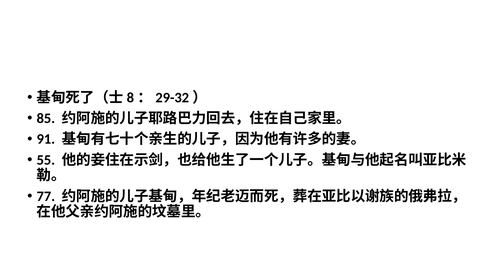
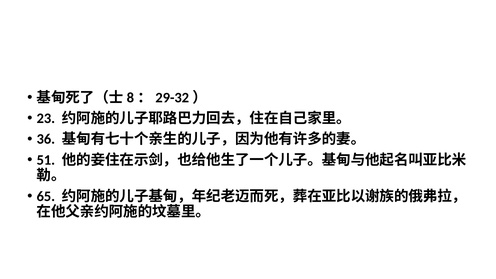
85: 85 -> 23
91: 91 -> 36
55: 55 -> 51
77: 77 -> 65
